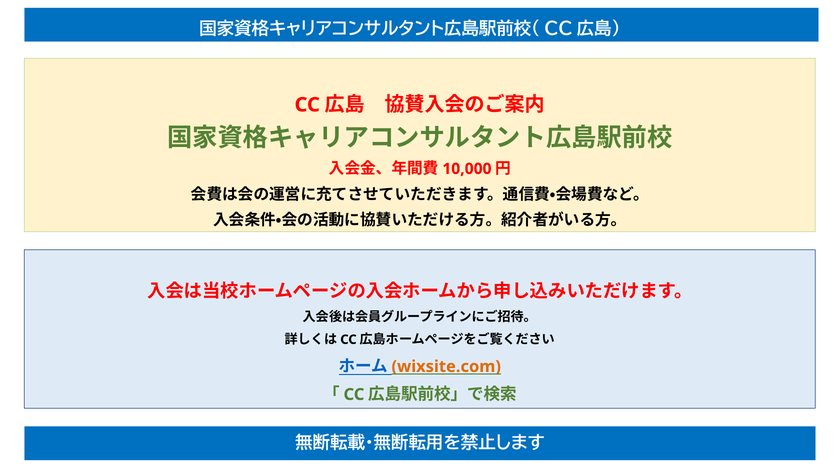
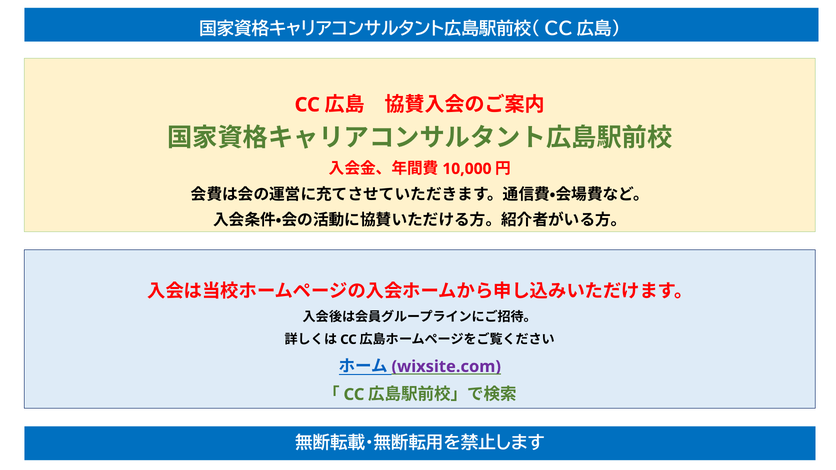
wixsite.com colour: orange -> purple
